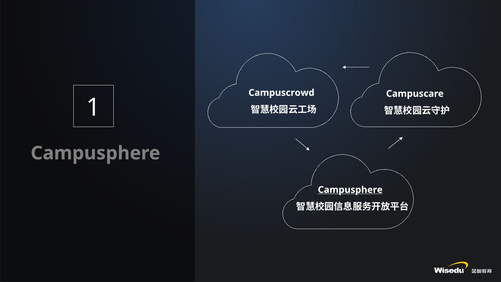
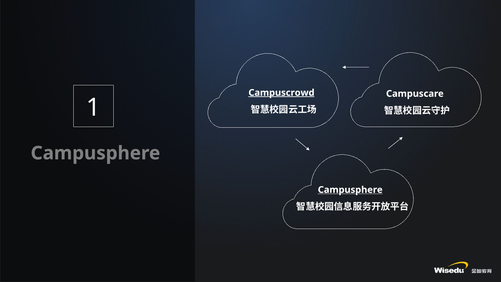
Campuscrowd underline: none -> present
